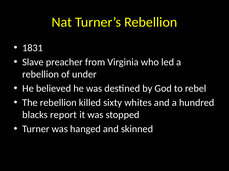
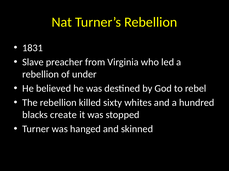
report: report -> create
